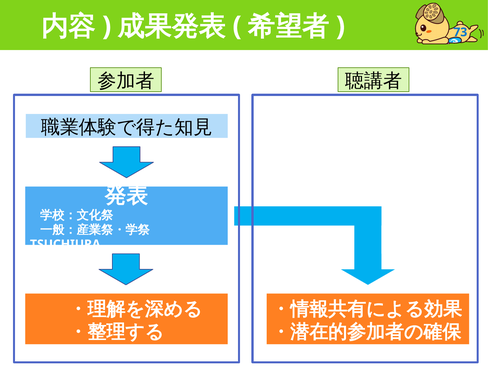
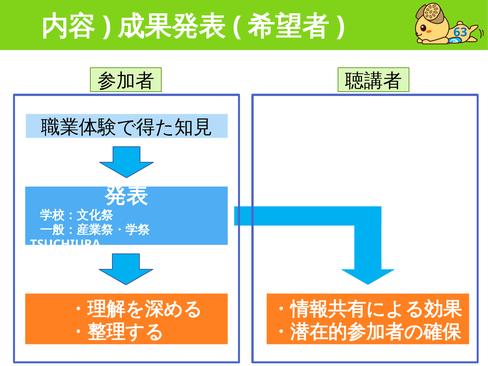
73: 73 -> 63
